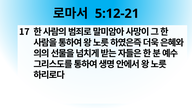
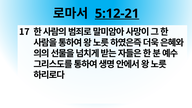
5:12-21 underline: none -> present
